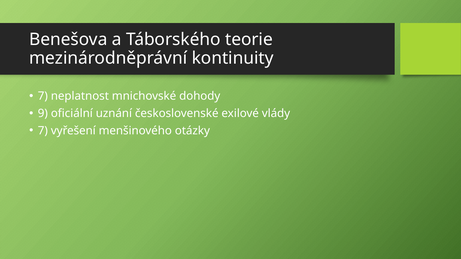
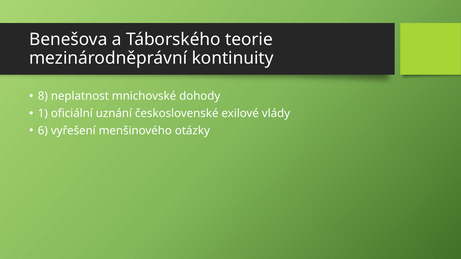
7 at (43, 96): 7 -> 8
9: 9 -> 1
7 at (43, 131): 7 -> 6
